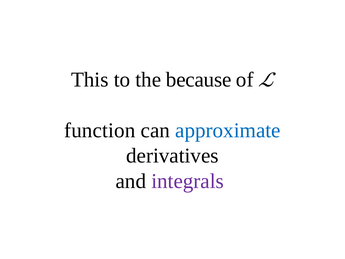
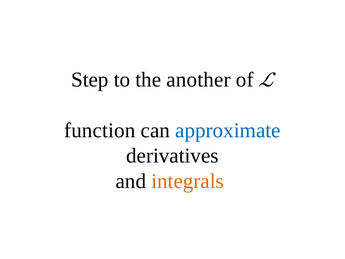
This: This -> Step
because: because -> another
integrals colour: purple -> orange
